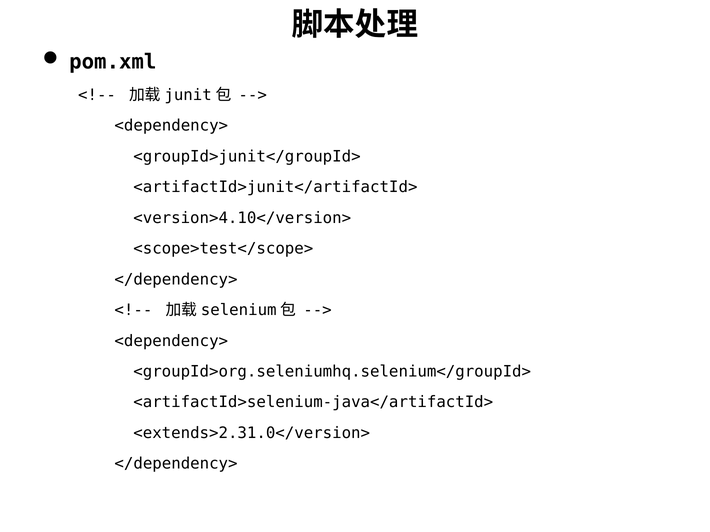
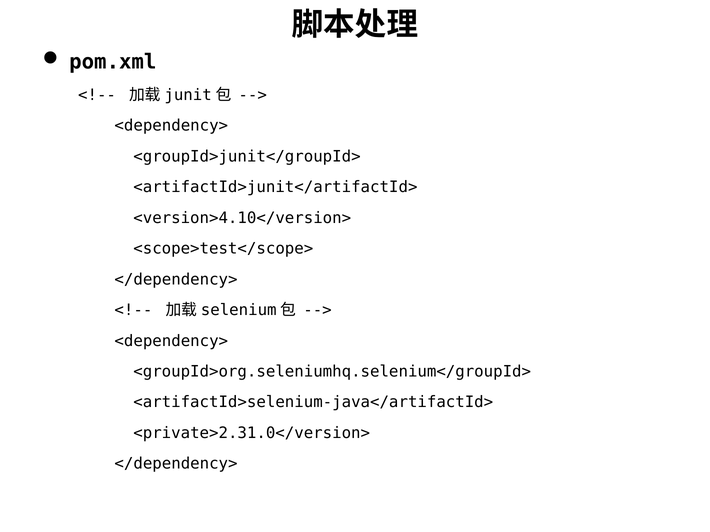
<extends>2.31.0</version>: <extends>2.31.0</version> -> <private>2.31.0</version>
